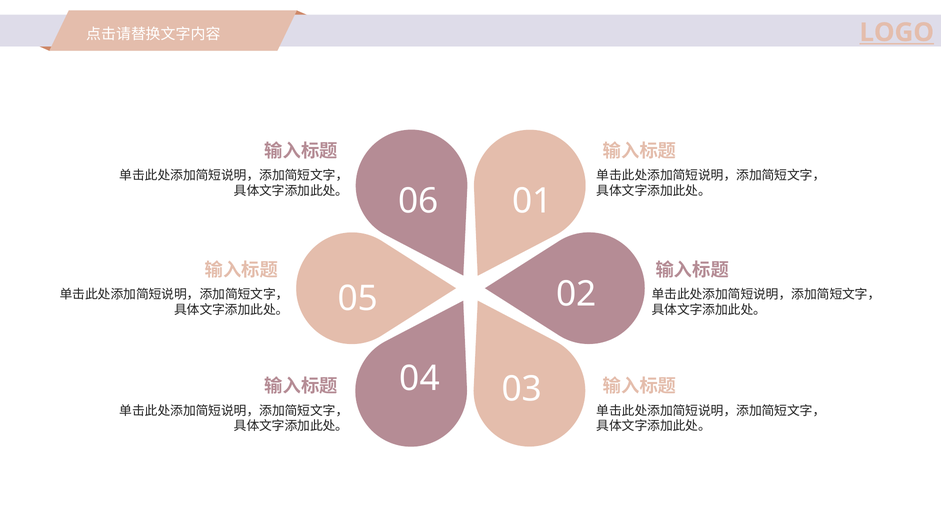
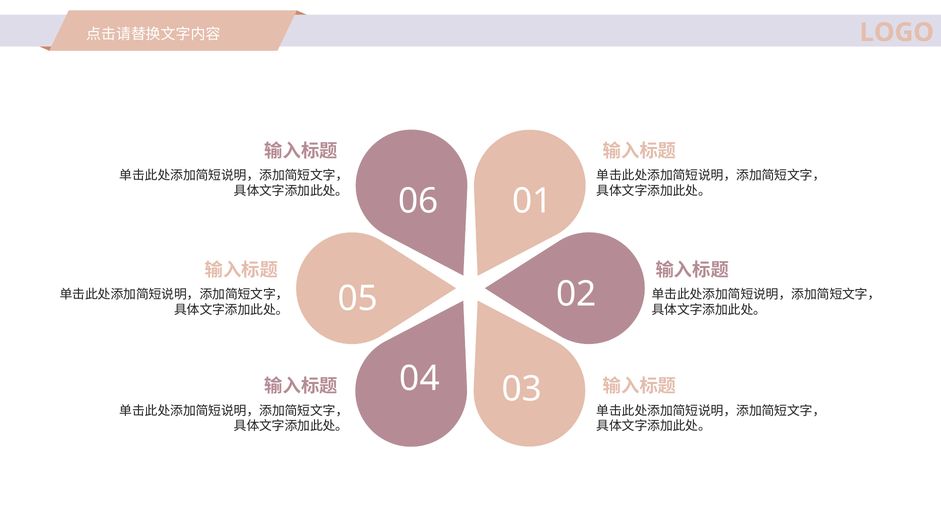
LOGO underline: present -> none
